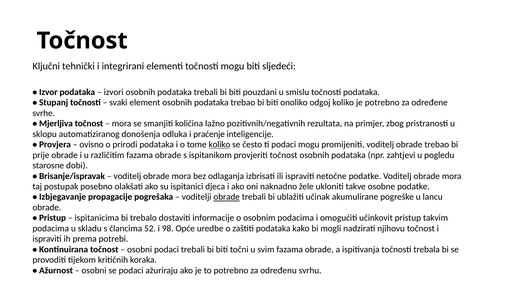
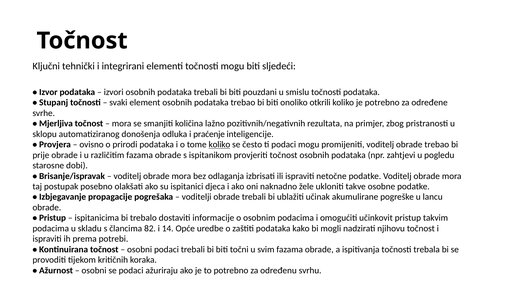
odgoj: odgoj -> otkrili
obrade at (227, 197) underline: present -> none
52: 52 -> 82
98: 98 -> 14
